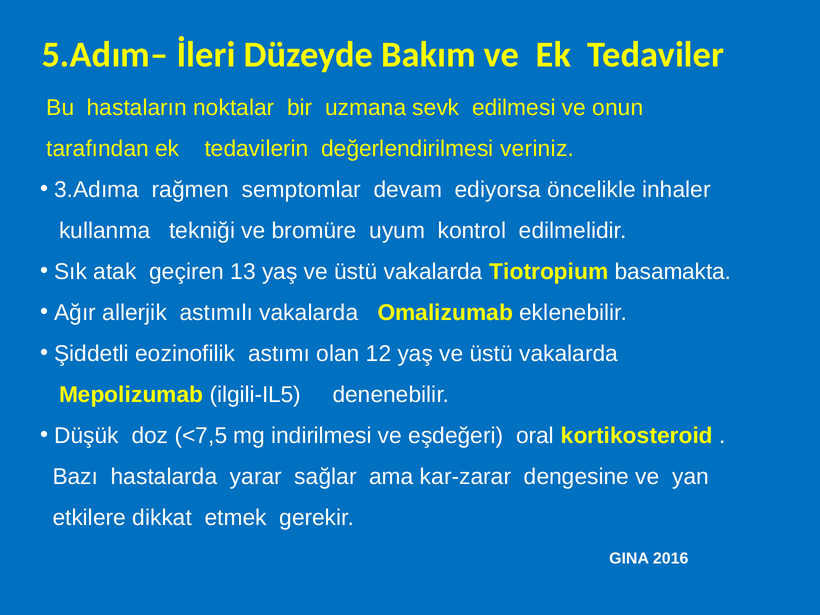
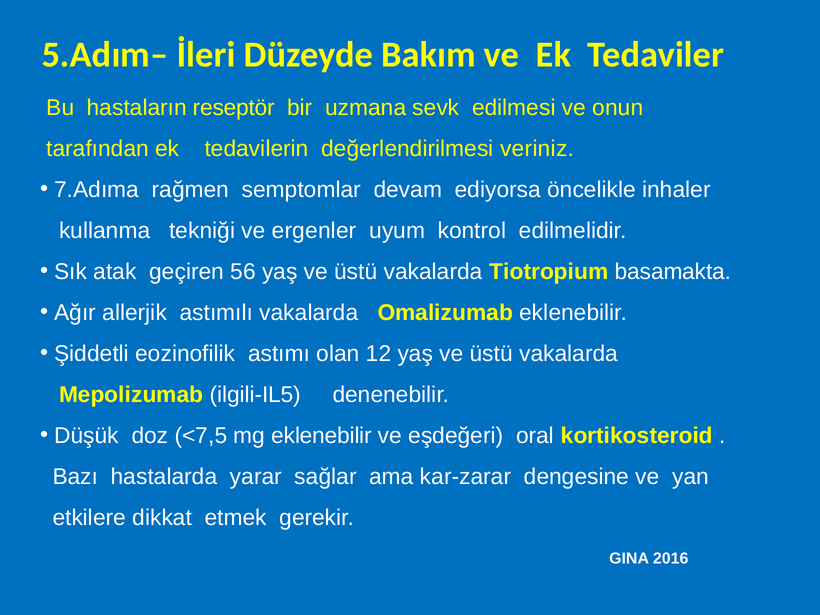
noktalar: noktalar -> reseptör
3.Adıma: 3.Adıma -> 7.Adıma
bromüre: bromüre -> ergenler
13: 13 -> 56
mg indirilmesi: indirilmesi -> eklenebilir
